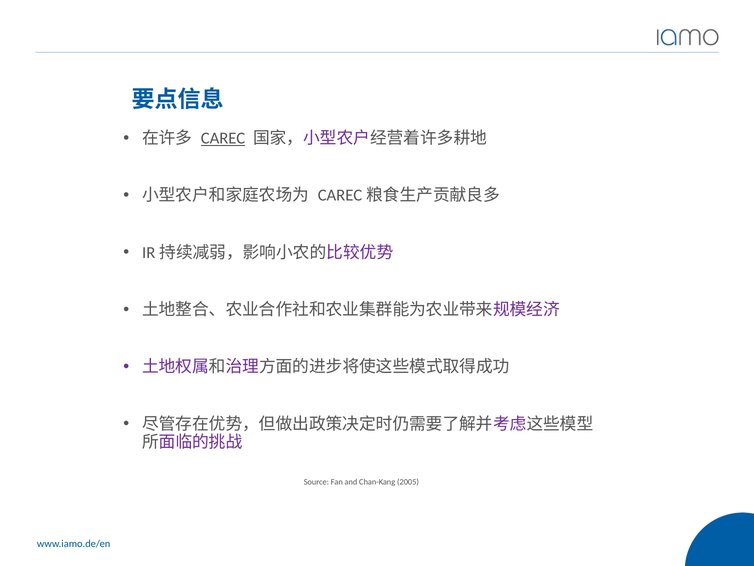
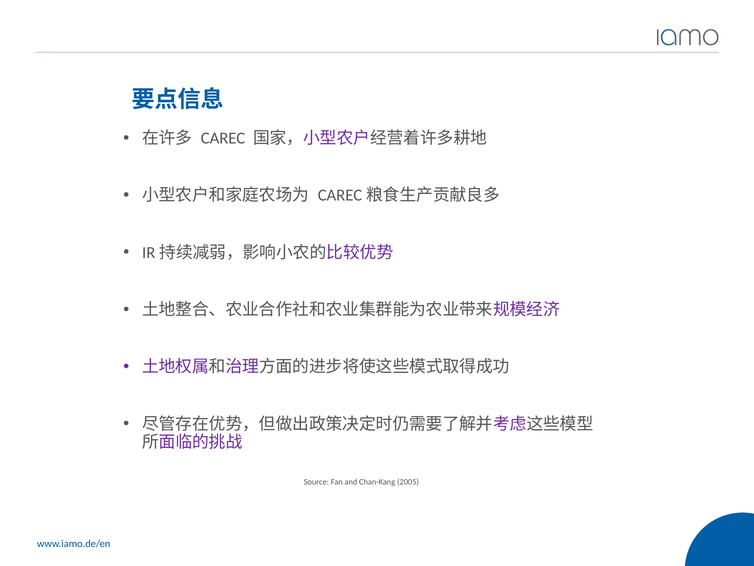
CAREC underline: present -> none
